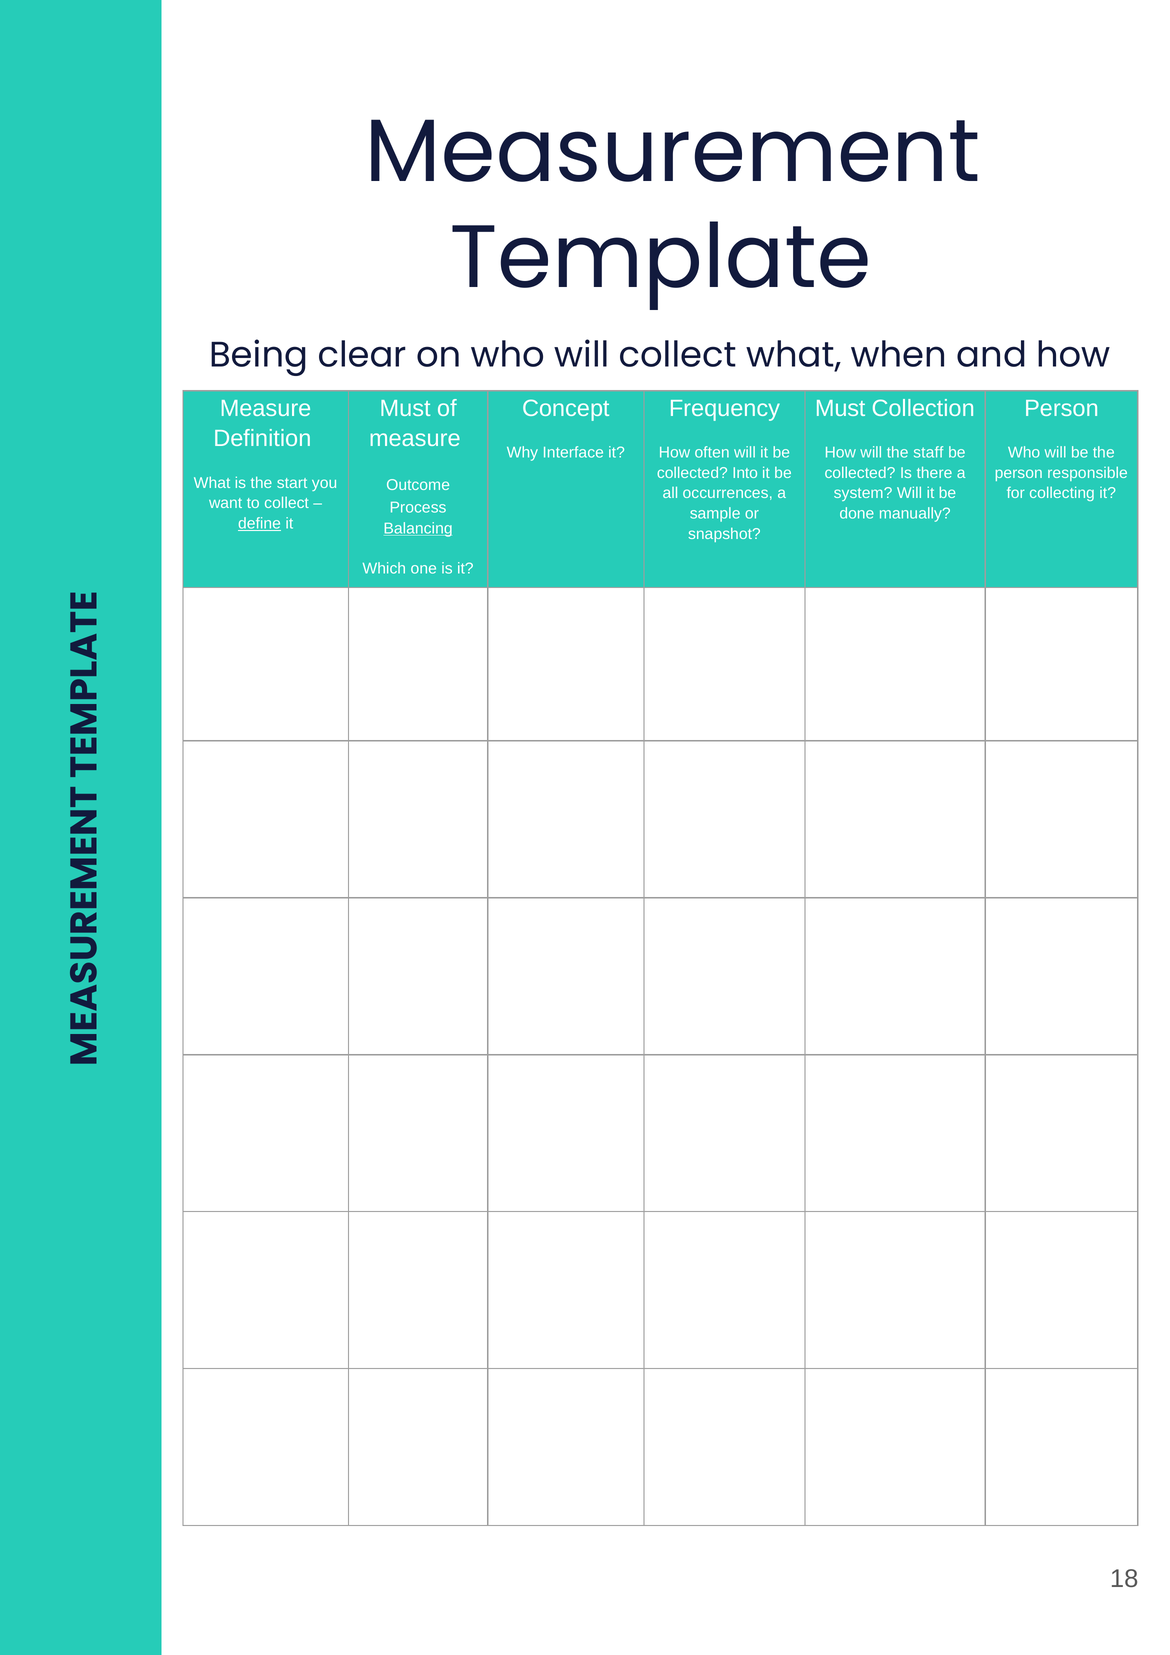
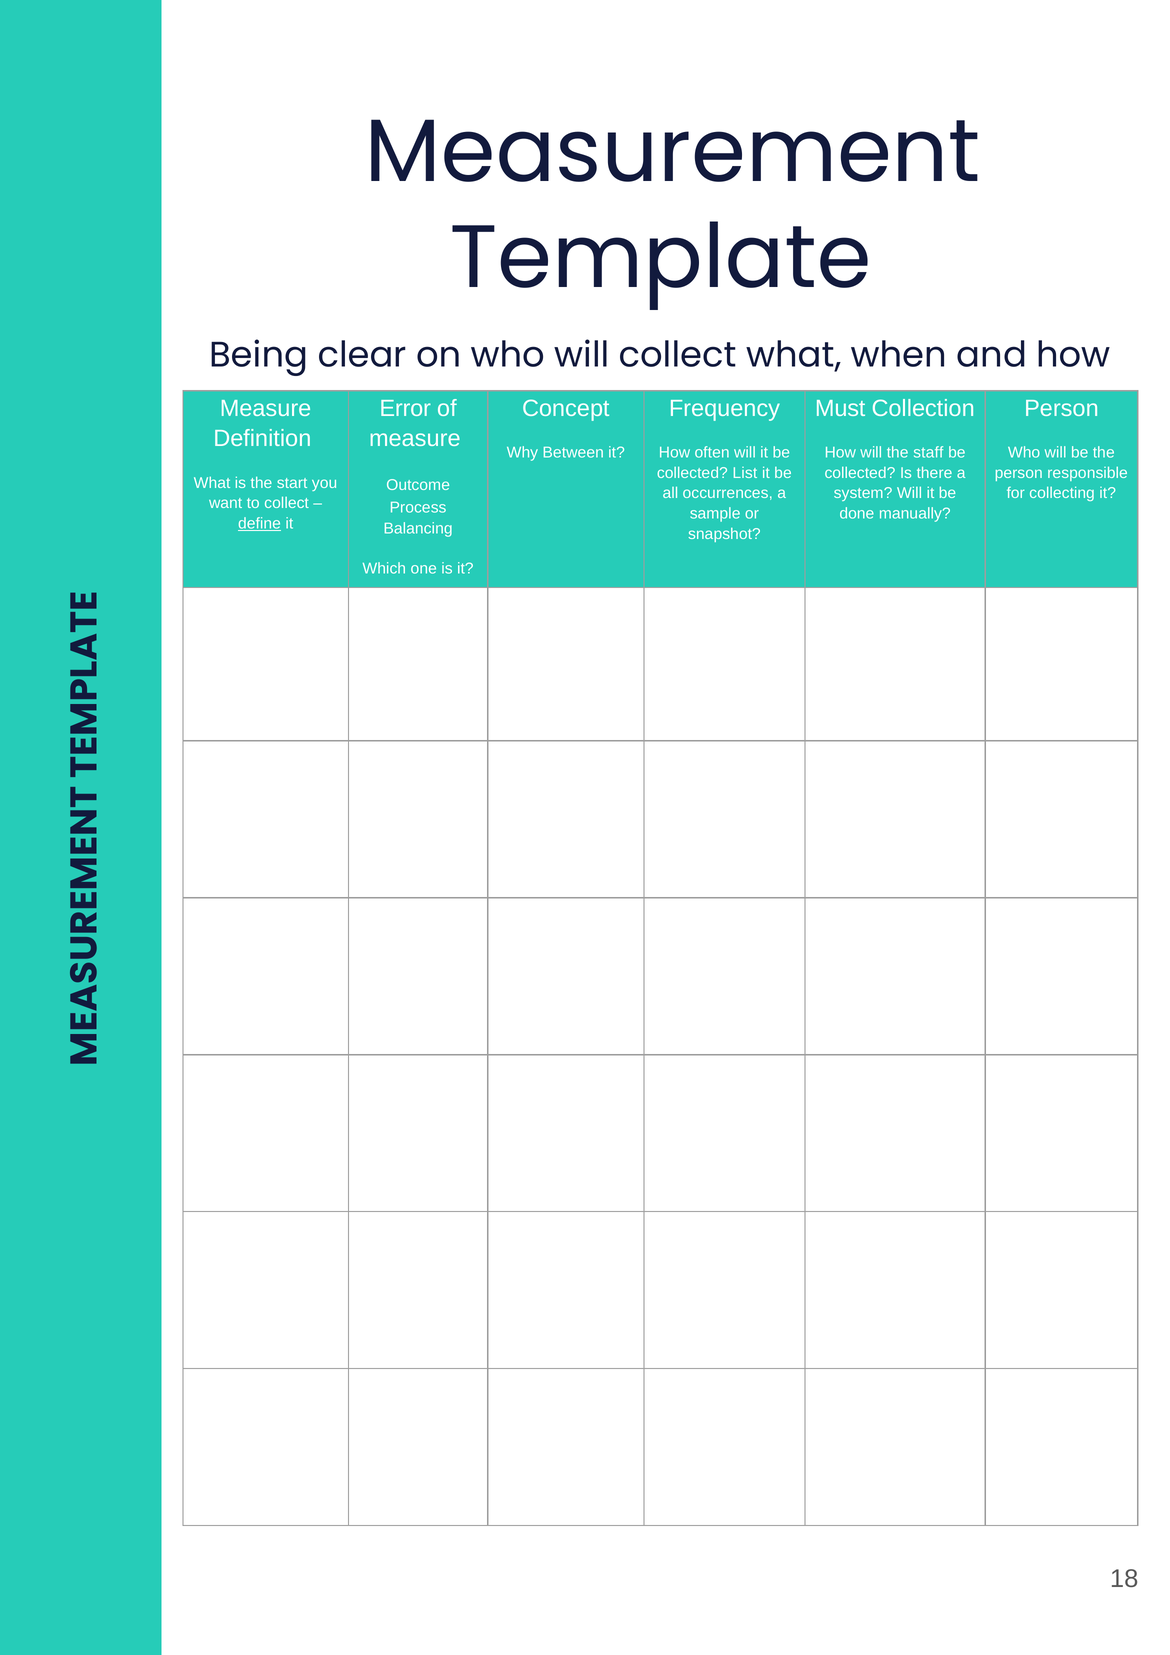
Must at (405, 408): Must -> Error
Interface: Interface -> Between
Into: Into -> List
Balancing underline: present -> none
